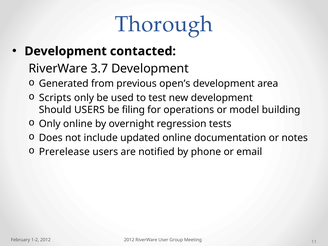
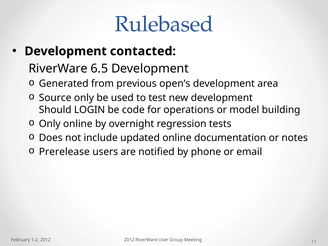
Thorough: Thorough -> Rulebased
3.7: 3.7 -> 6.5
Scripts: Scripts -> Source
Should USERS: USERS -> LOGIN
filing: filing -> code
